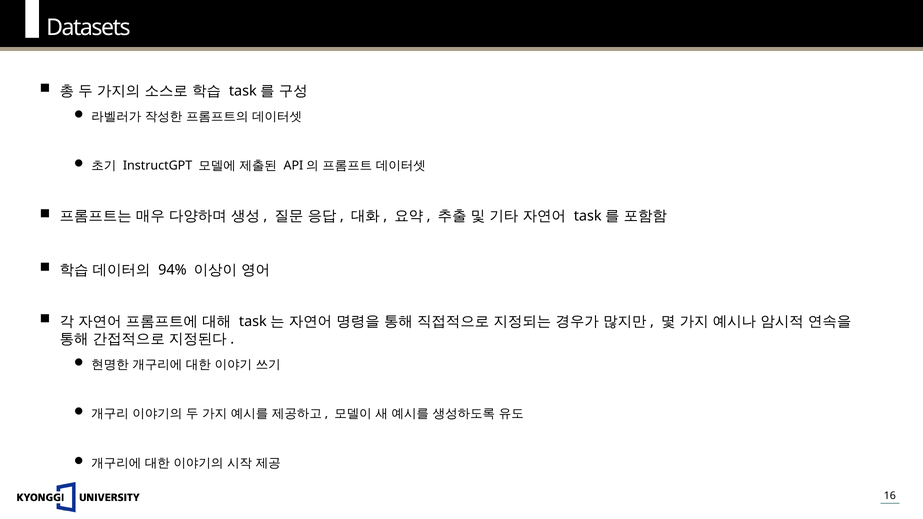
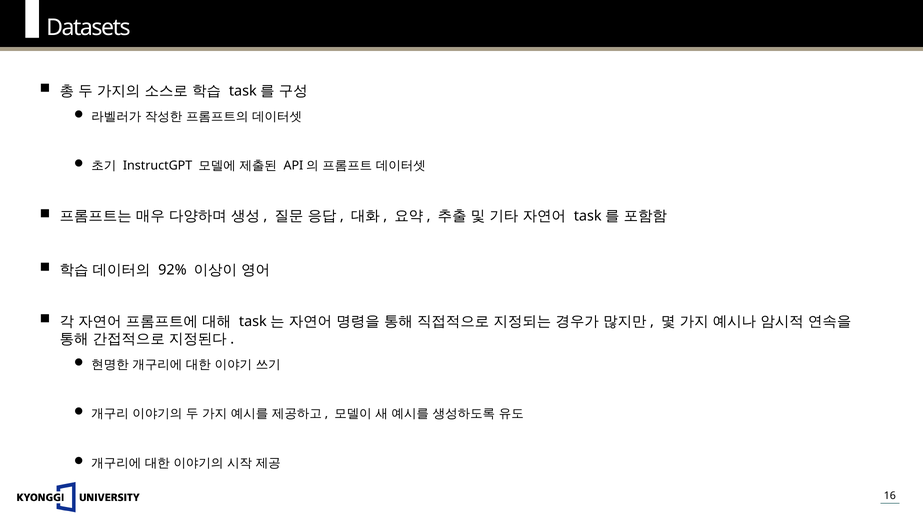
94%: 94% -> 92%
